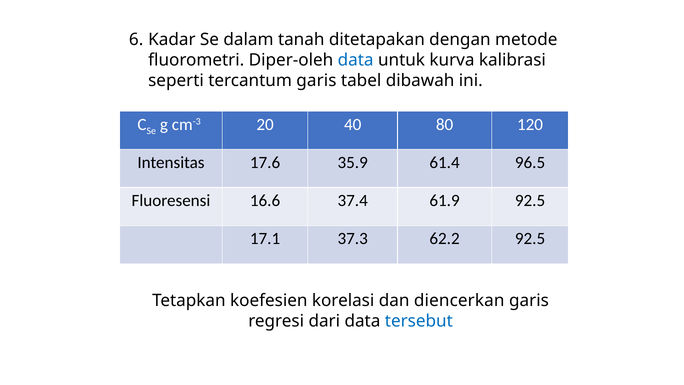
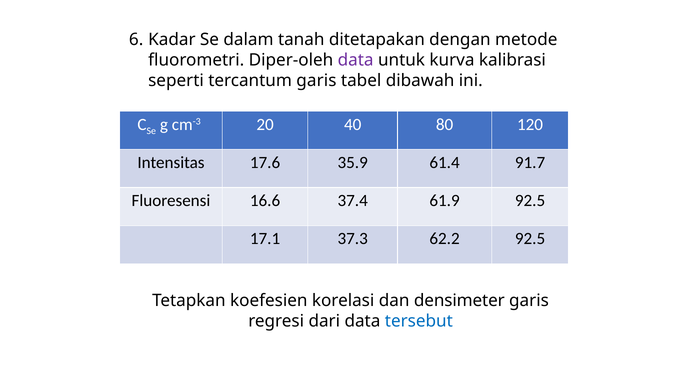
data at (356, 60) colour: blue -> purple
96.5: 96.5 -> 91.7
diencerkan: diencerkan -> densimeter
